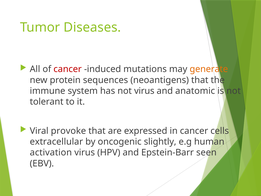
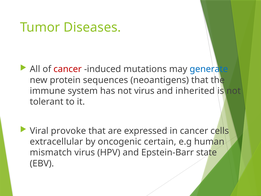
generate colour: orange -> blue
anatomic: anatomic -> inherited
slightly: slightly -> certain
activation: activation -> mismatch
seen: seen -> state
